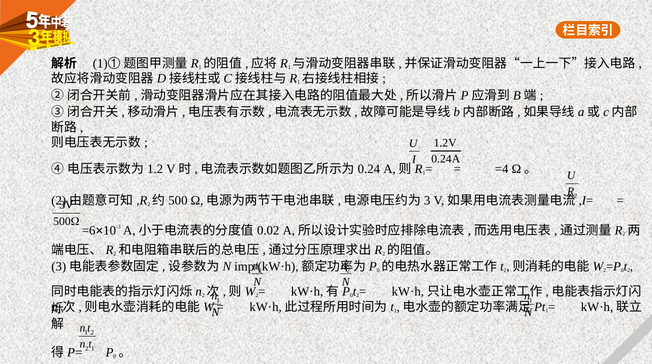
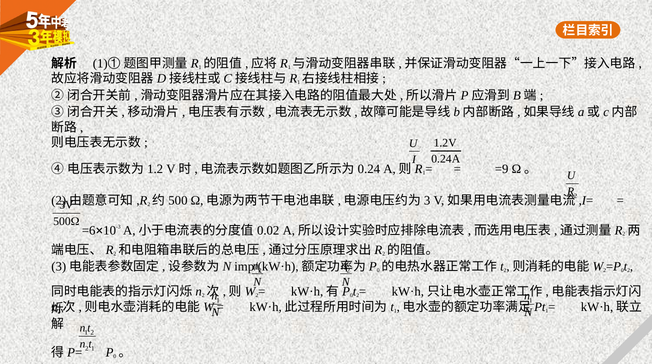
=4: =4 -> =9
